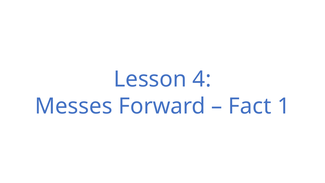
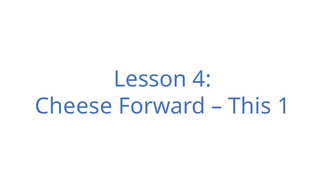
Messes: Messes -> Cheese
Fact: Fact -> This
